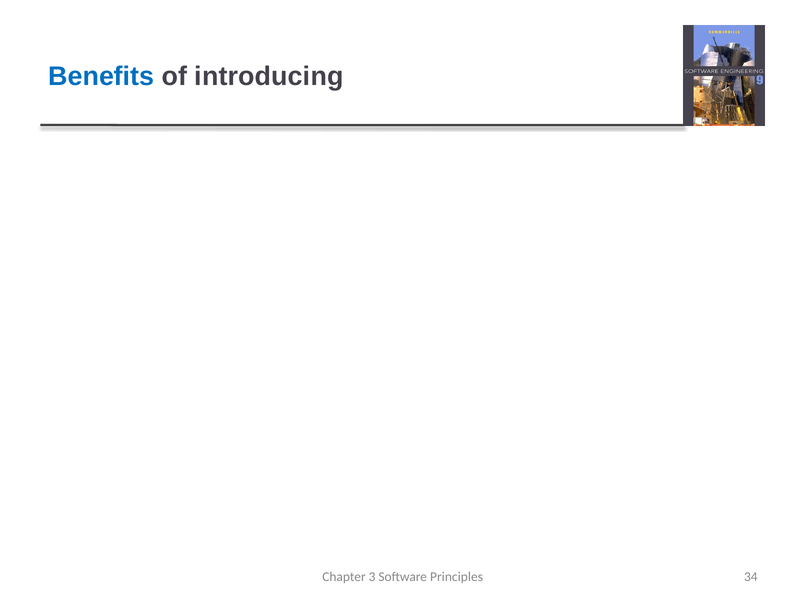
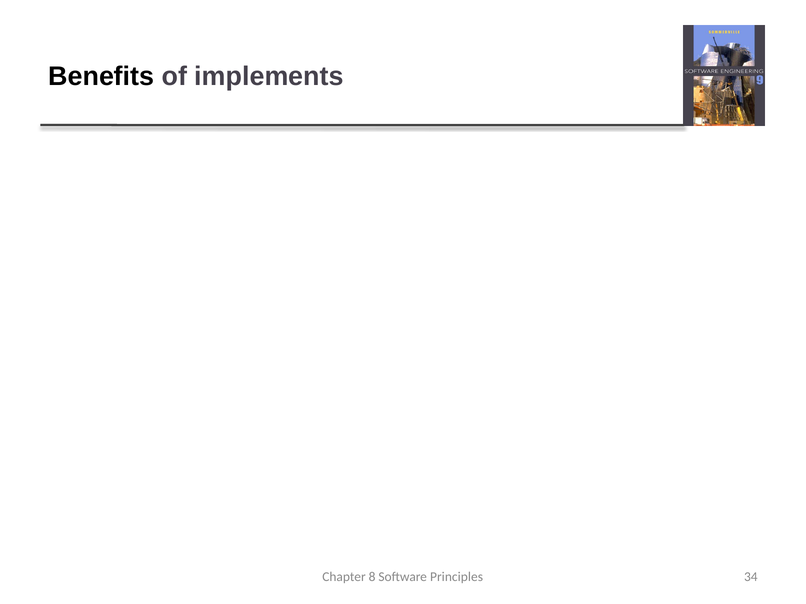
Benefits colour: blue -> black
introducing: introducing -> implements
3: 3 -> 8
